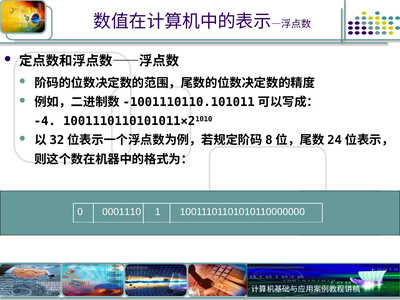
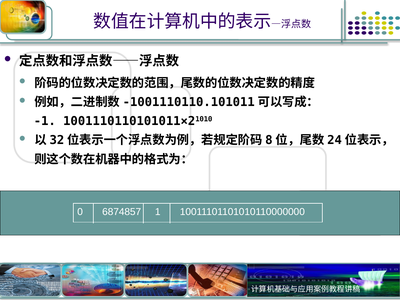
-4: -4 -> -1
0001110: 0001110 -> 6874857
